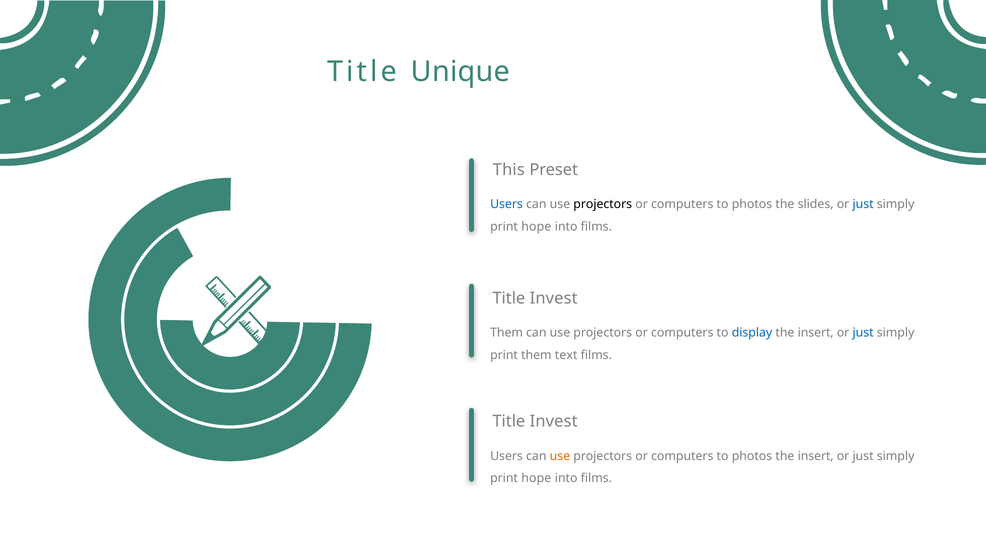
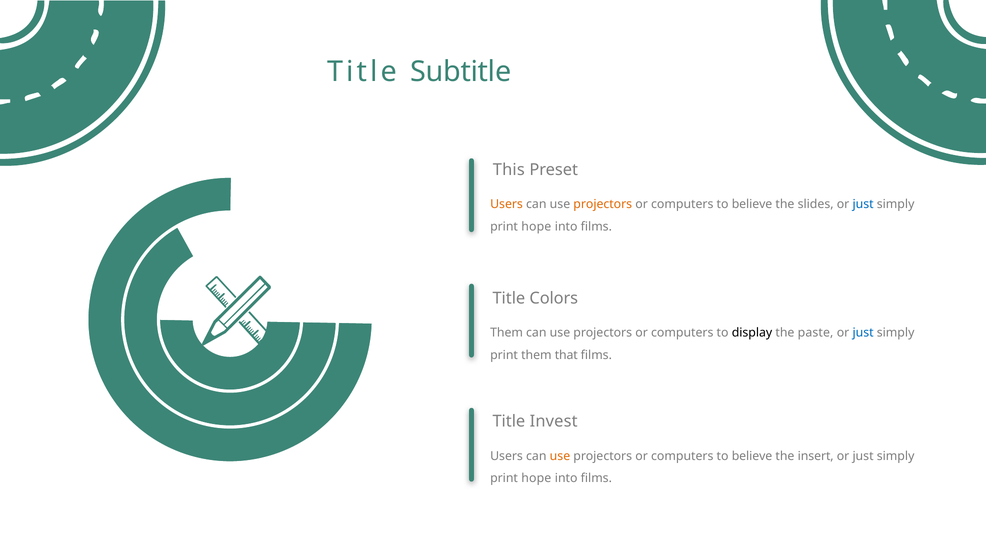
Unique: Unique -> Subtitle
Users at (507, 204) colour: blue -> orange
projectors at (603, 204) colour: black -> orange
photos at (752, 204): photos -> believe
Invest at (554, 298): Invest -> Colors
display colour: blue -> black
insert at (816, 333): insert -> paste
text: text -> that
photos at (752, 456): photos -> believe
